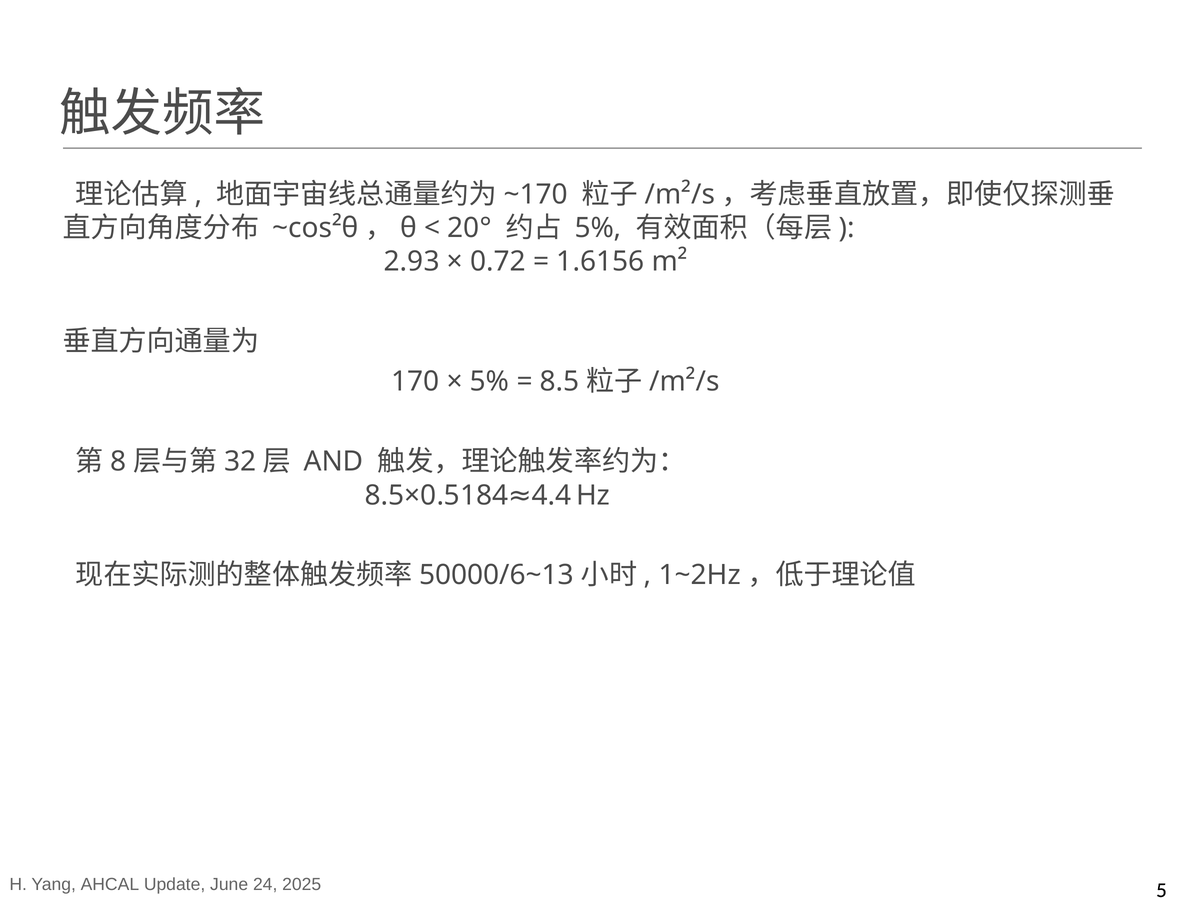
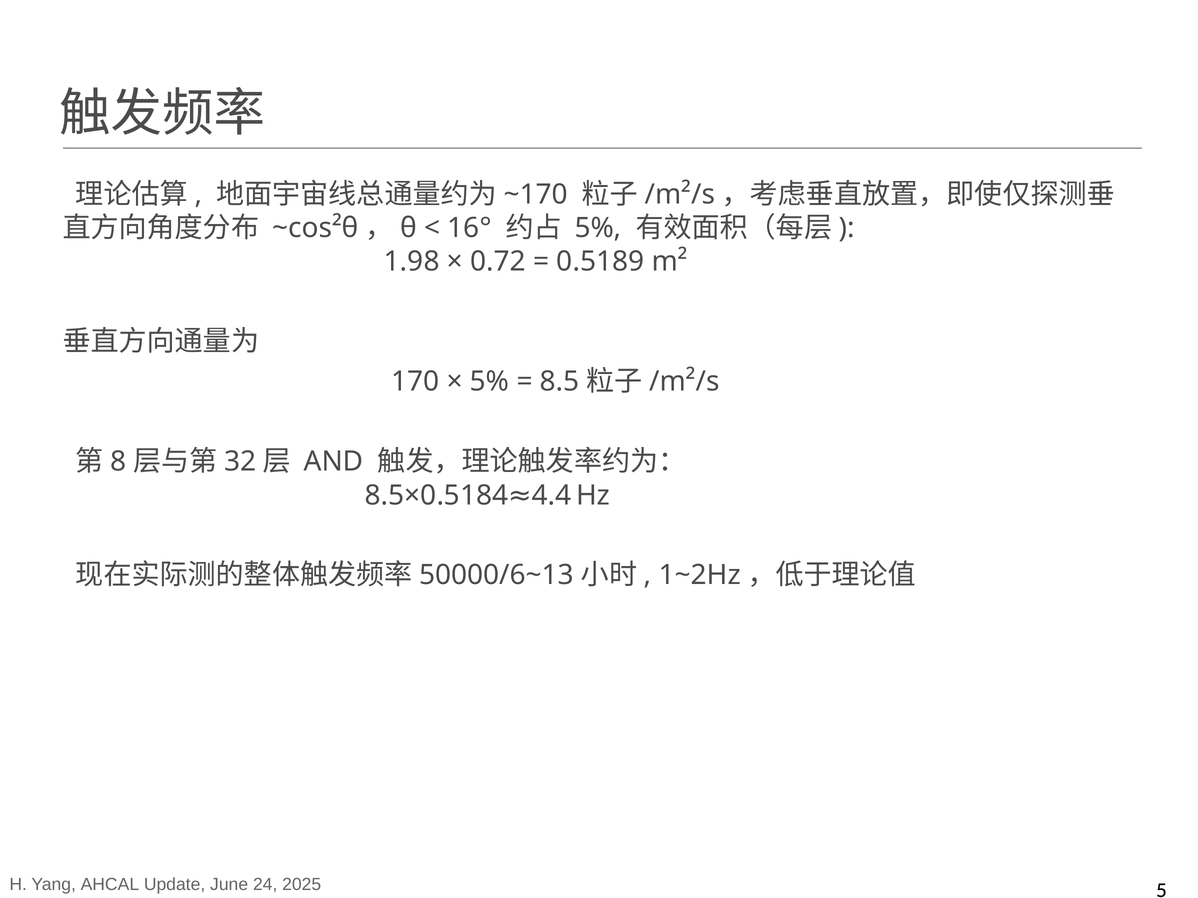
20°: 20° -> 16°
2.93: 2.93 -> 1.98
1.6156: 1.6156 -> 0.5189
